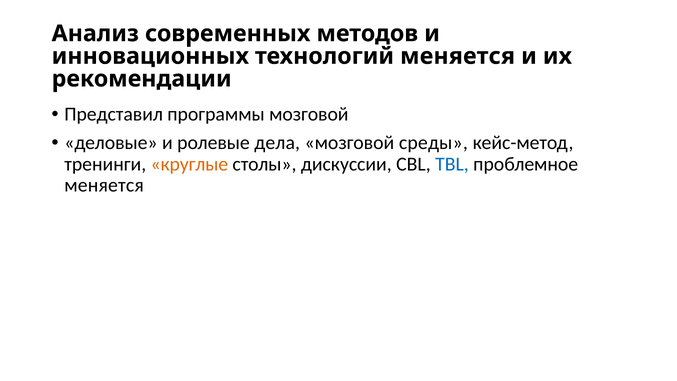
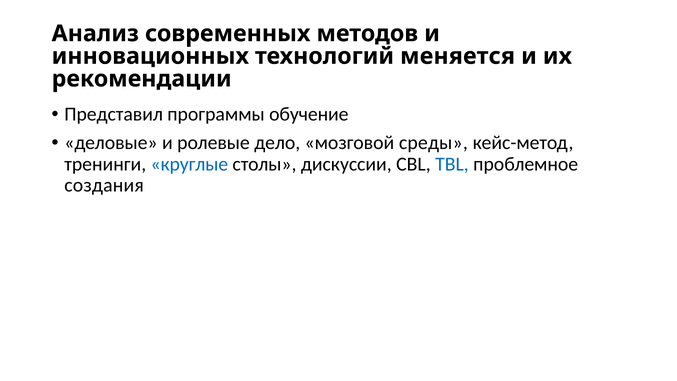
программы мозговой: мозговой -> обучение
дела: дела -> дело
круглые colour: orange -> blue
меняется at (104, 185): меняется -> создания
